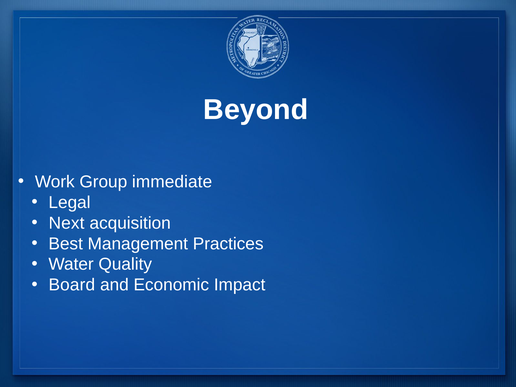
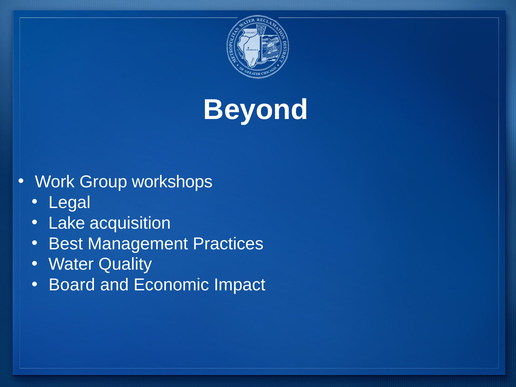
immediate: immediate -> workshops
Next: Next -> Lake
